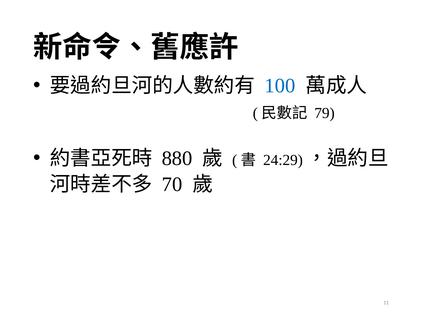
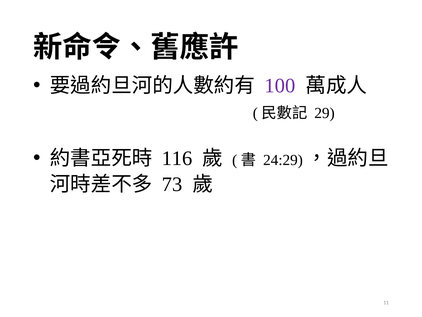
100 colour: blue -> purple
79: 79 -> 29
880: 880 -> 116
70: 70 -> 73
